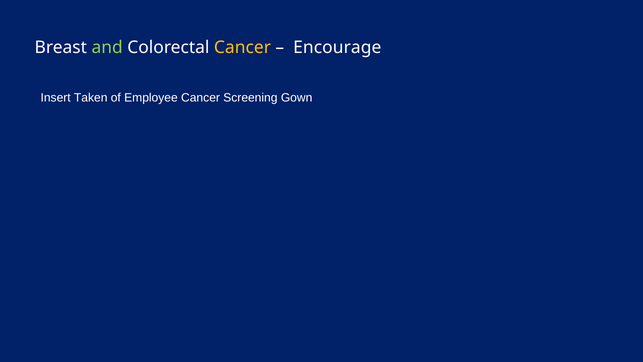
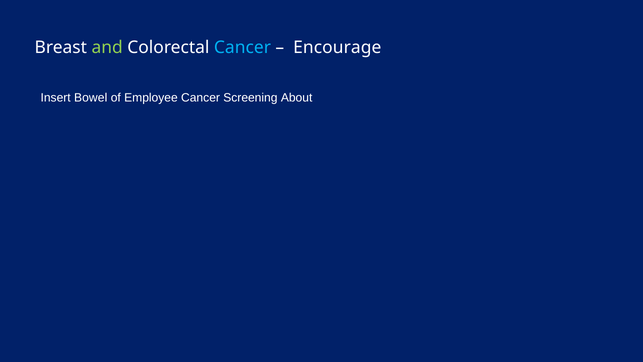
Cancer at (242, 47) colour: yellow -> light blue
Taken: Taken -> Bowel
Gown: Gown -> About
